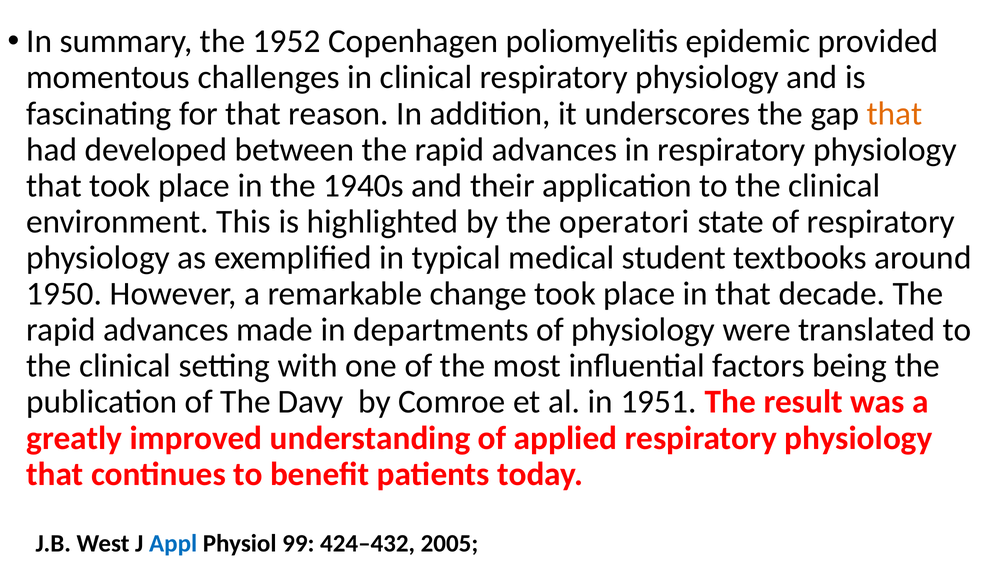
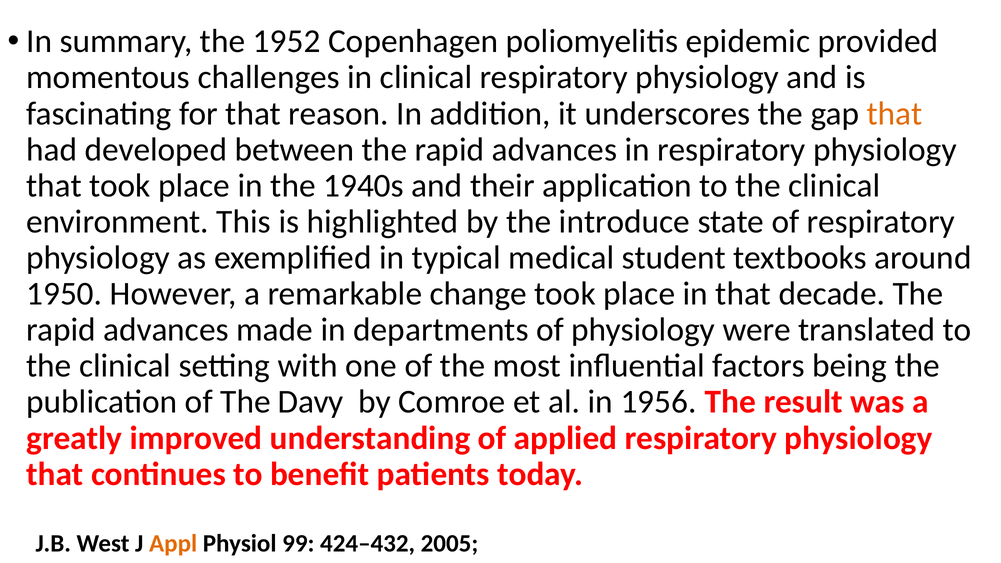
operatori: operatori -> introduce
1951: 1951 -> 1956
Appl colour: blue -> orange
